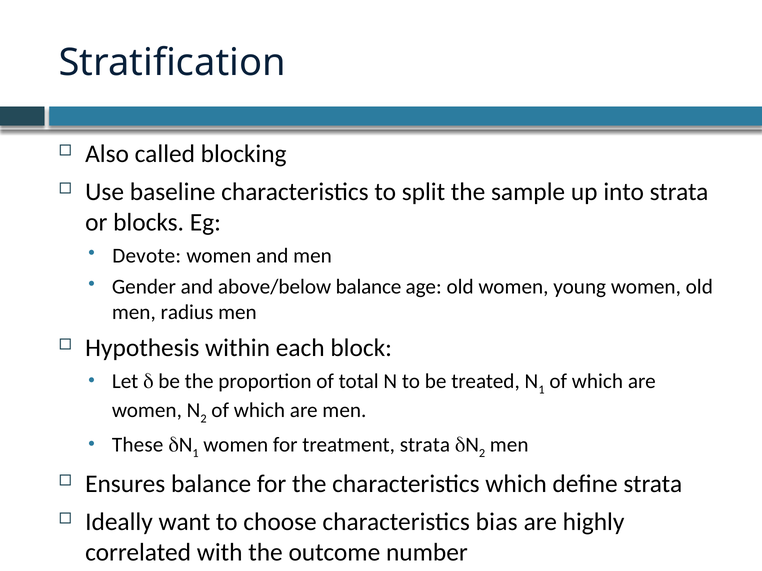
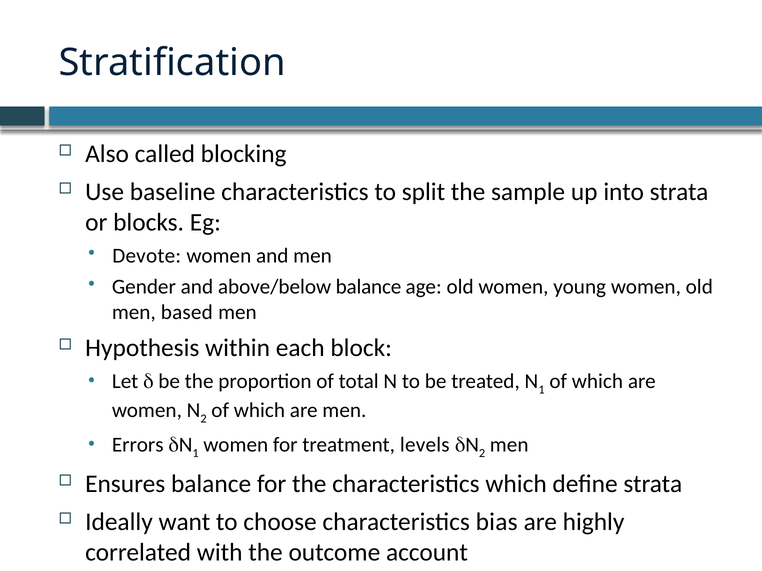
radius: radius -> based
These: These -> Errors
treatment strata: strata -> levels
number: number -> account
